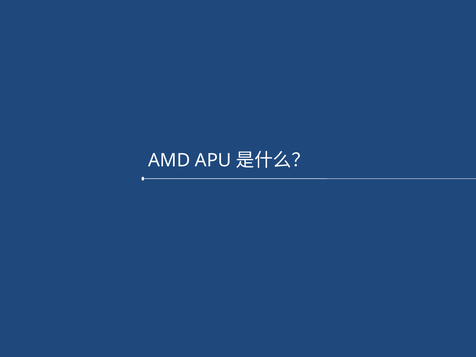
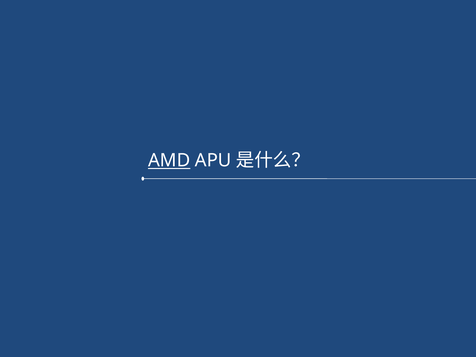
AMD at (169, 161) underline: none -> present
